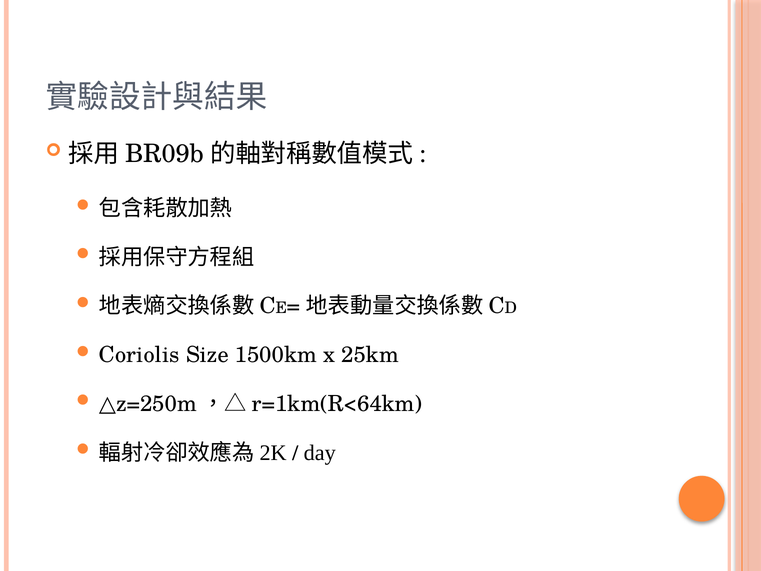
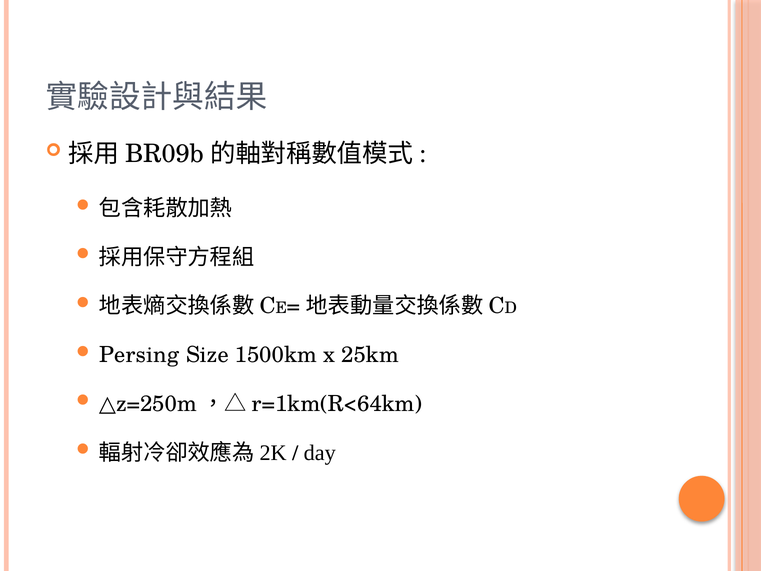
Coriolis: Coriolis -> Persing
